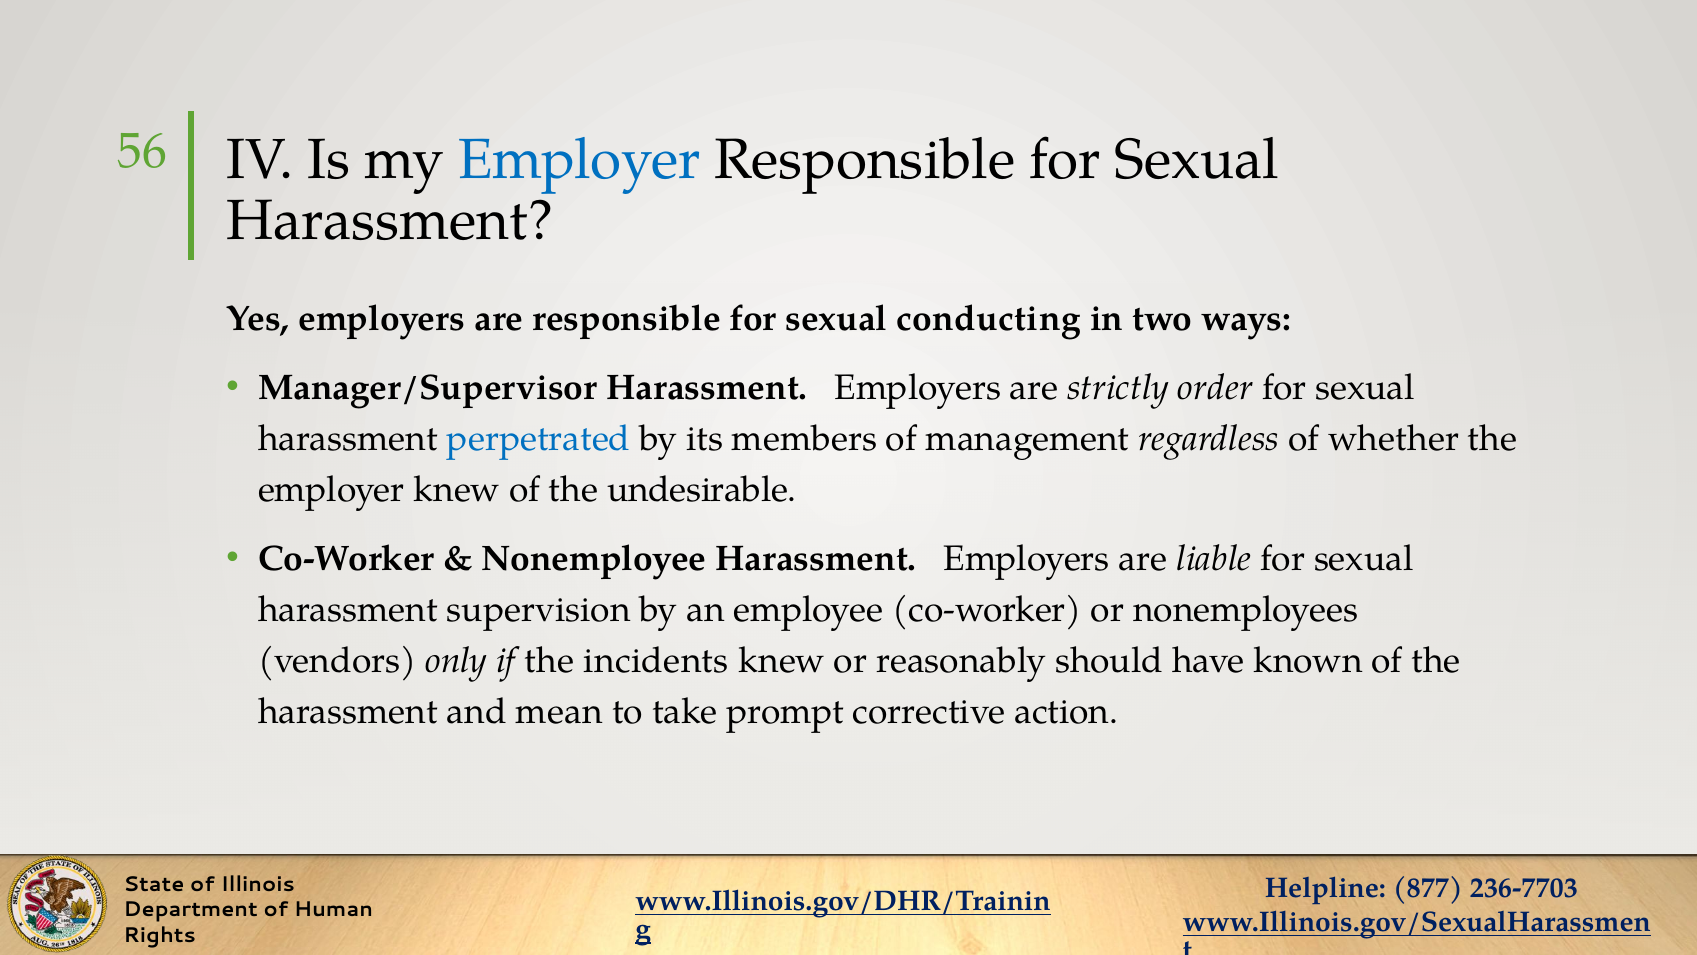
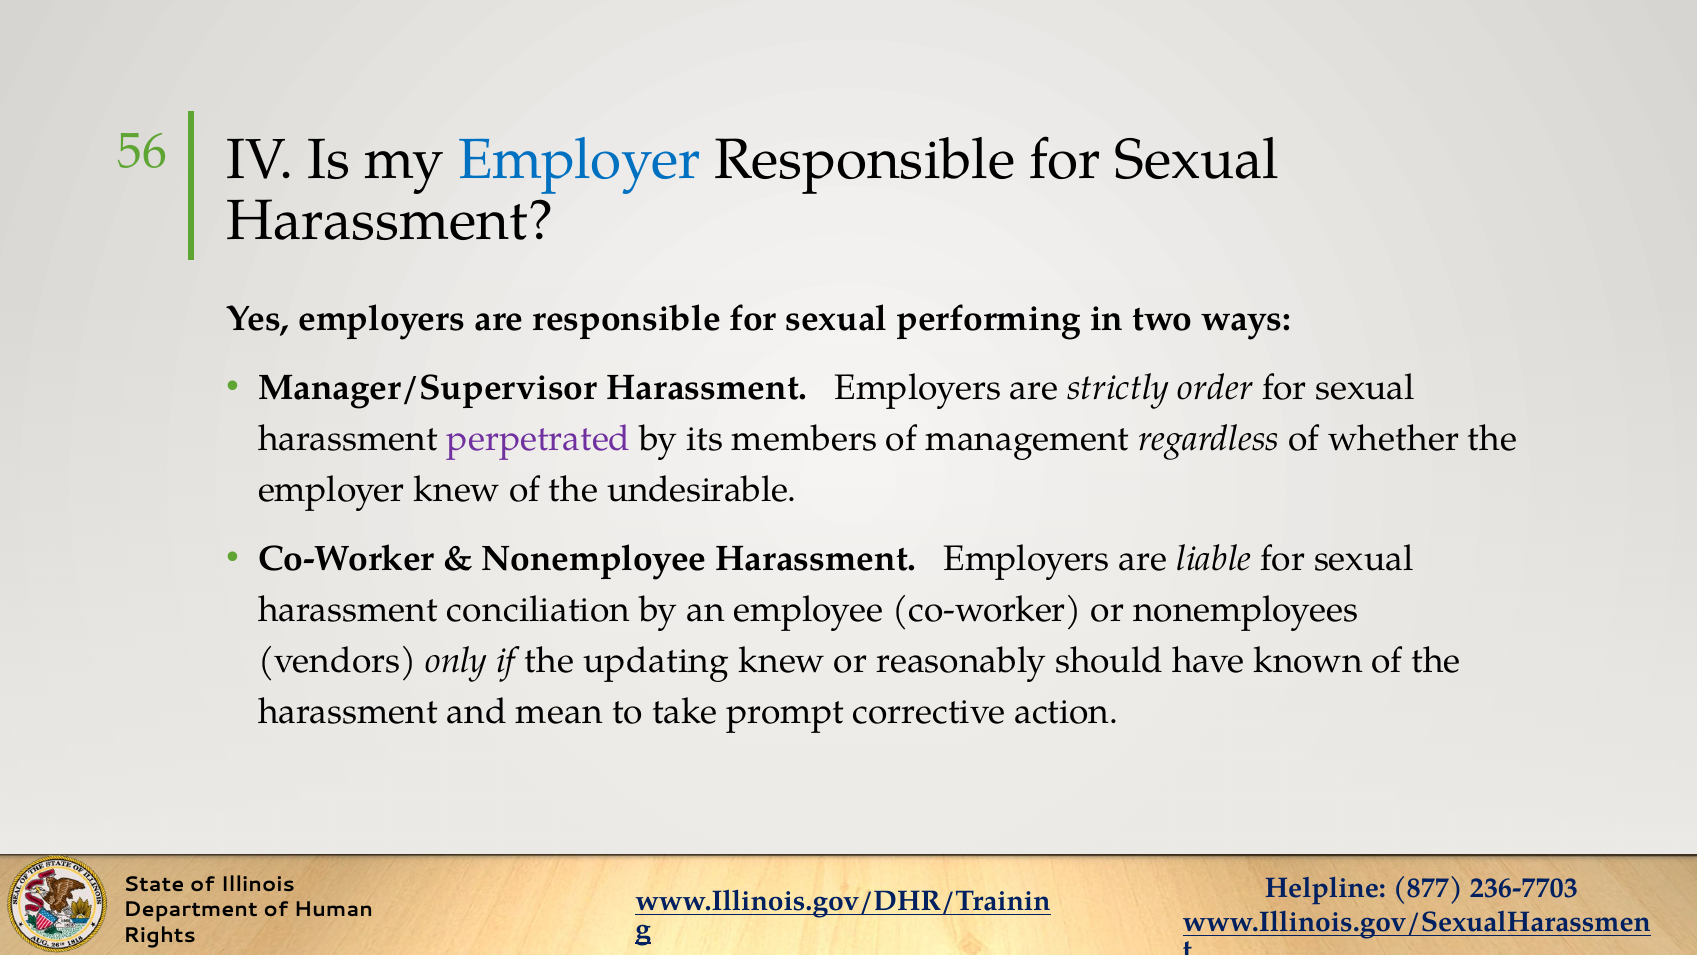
conducting: conducting -> performing
perpetrated colour: blue -> purple
supervision: supervision -> conciliation
incidents: incidents -> updating
